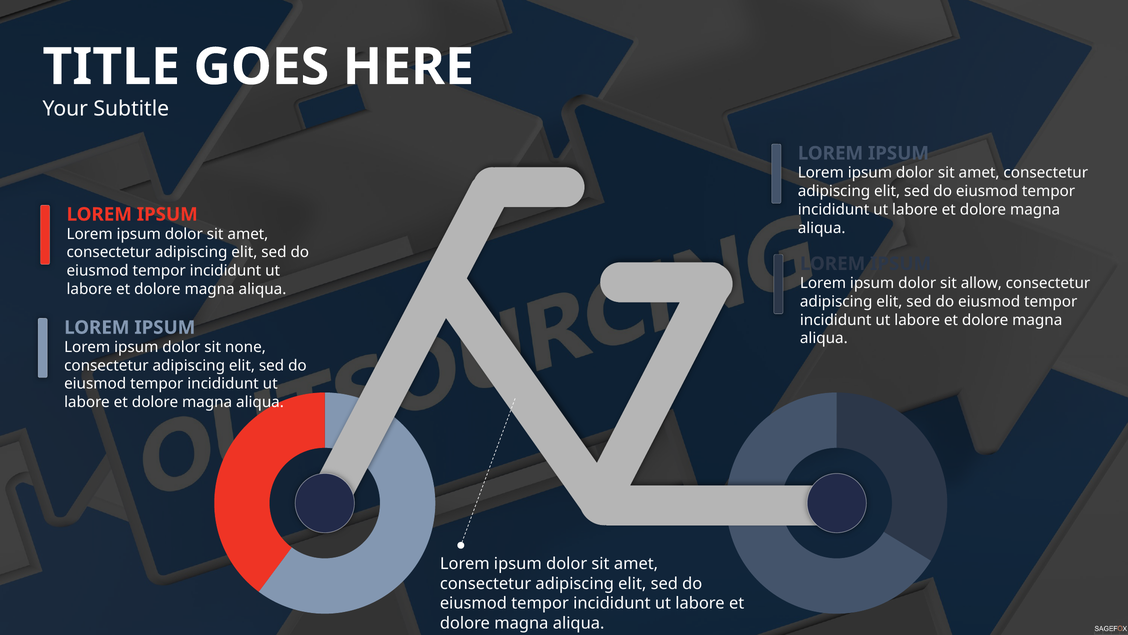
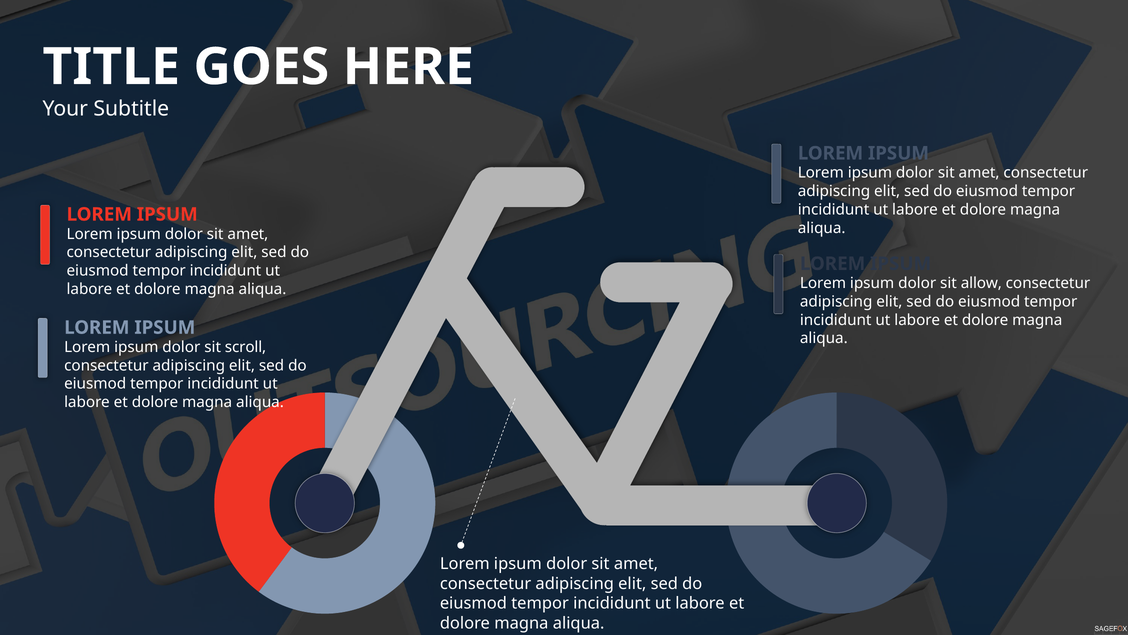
none: none -> scroll
